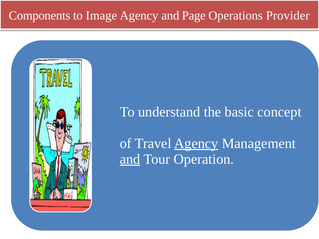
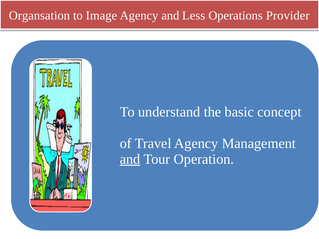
Components: Components -> Organsation
Page: Page -> Less
Agency at (196, 144) underline: present -> none
